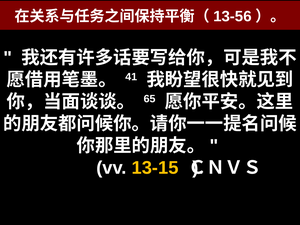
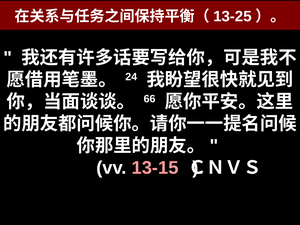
13-56: 13-56 -> 13-25
41: 41 -> 24
65: 65 -> 66
13-15 colour: yellow -> pink
